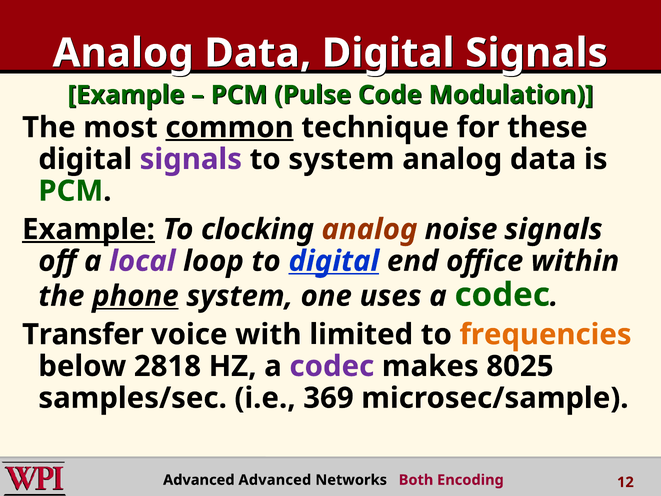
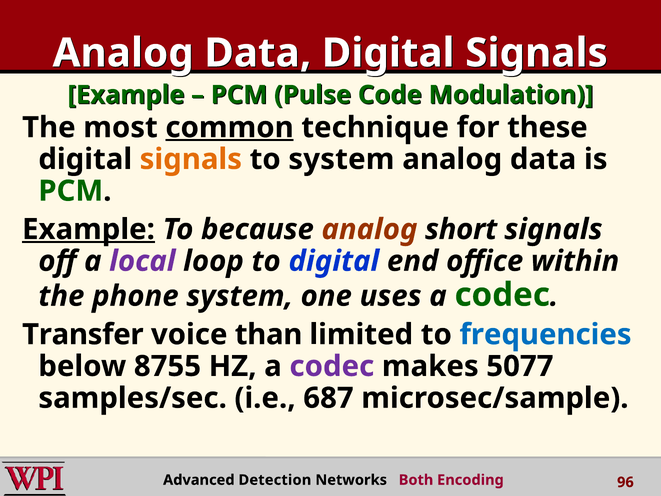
signals at (191, 159) colour: purple -> orange
clocking: clocking -> because
noise: noise -> short
digital at (334, 261) underline: present -> none
phone underline: present -> none
with: with -> than
frequencies colour: orange -> blue
2818: 2818 -> 8755
8025: 8025 -> 5077
369: 369 -> 687
Advanced Advanced: Advanced -> Detection
12: 12 -> 96
